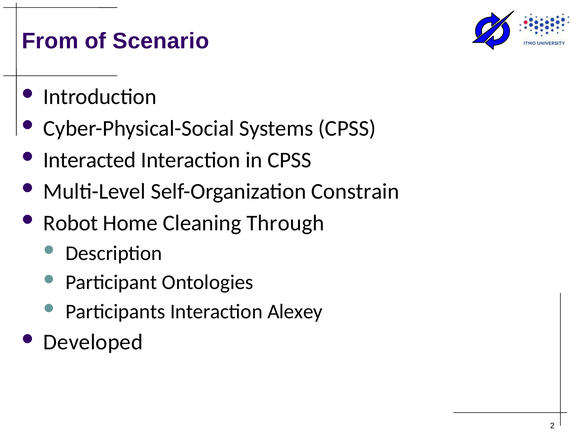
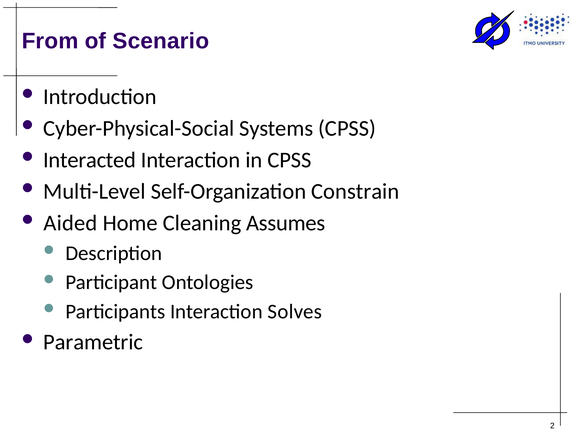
Robot: Robot -> Aided
Through: Through -> Assumes
Alexey: Alexey -> Solves
Developed: Developed -> Parametric
